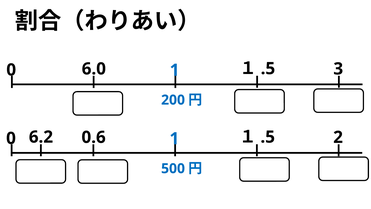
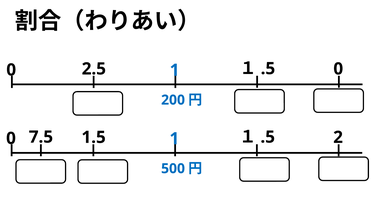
6.0: 6.0 -> 2.5
0 3: 3 -> 0
6.2: 6.2 -> 7.5
0.6: 0.6 -> 1.5
